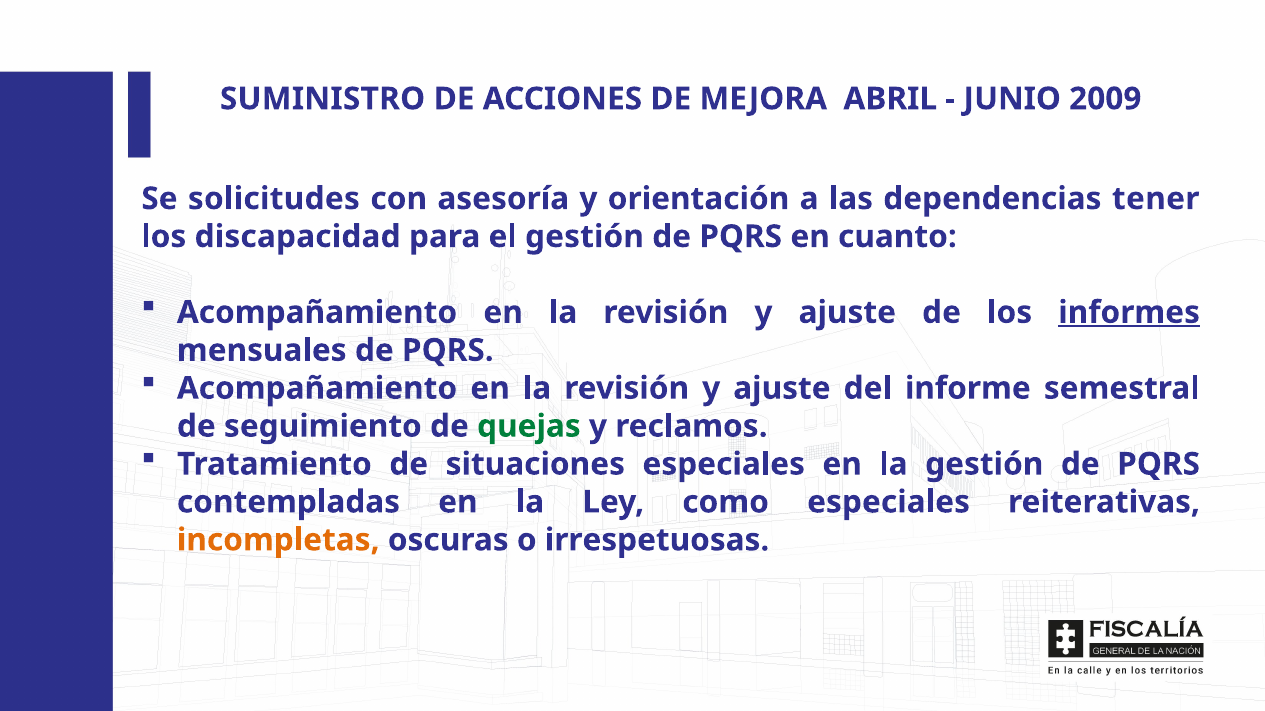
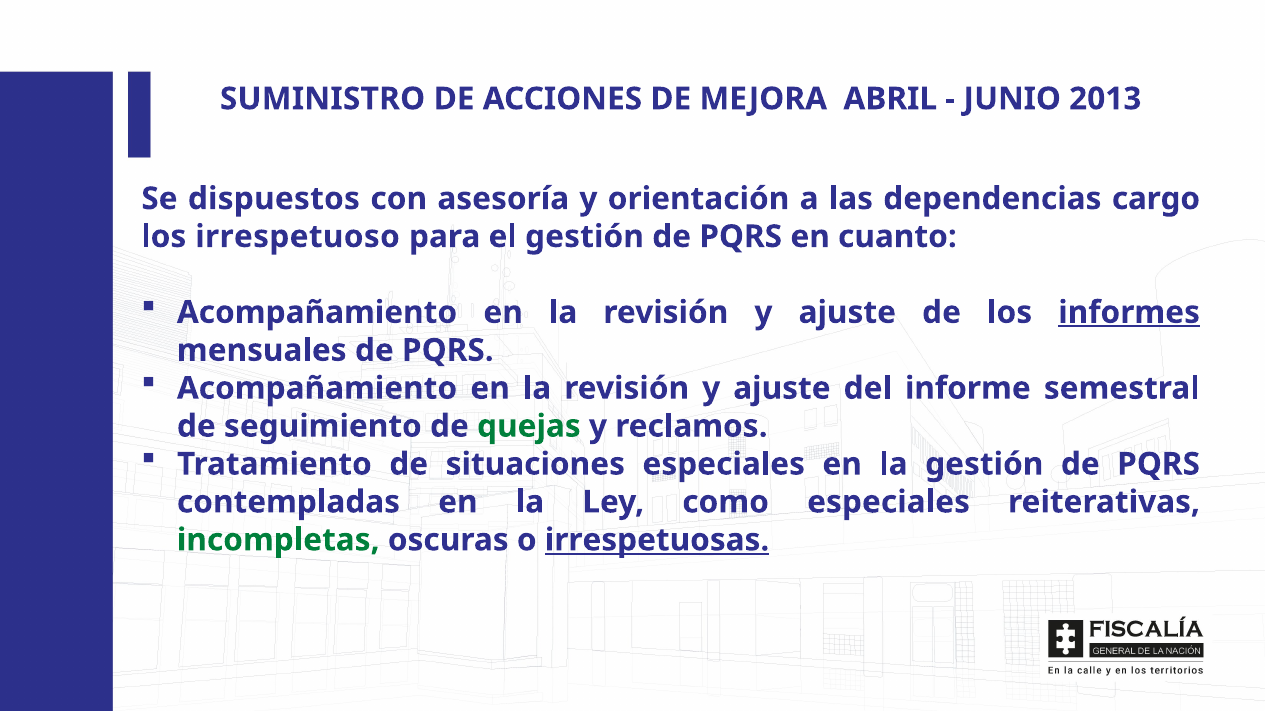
2009: 2009 -> 2013
solicitudes: solicitudes -> dispuestos
tener: tener -> cargo
discapacidad: discapacidad -> irrespetuoso
incompletas colour: orange -> green
irrespetuosas underline: none -> present
